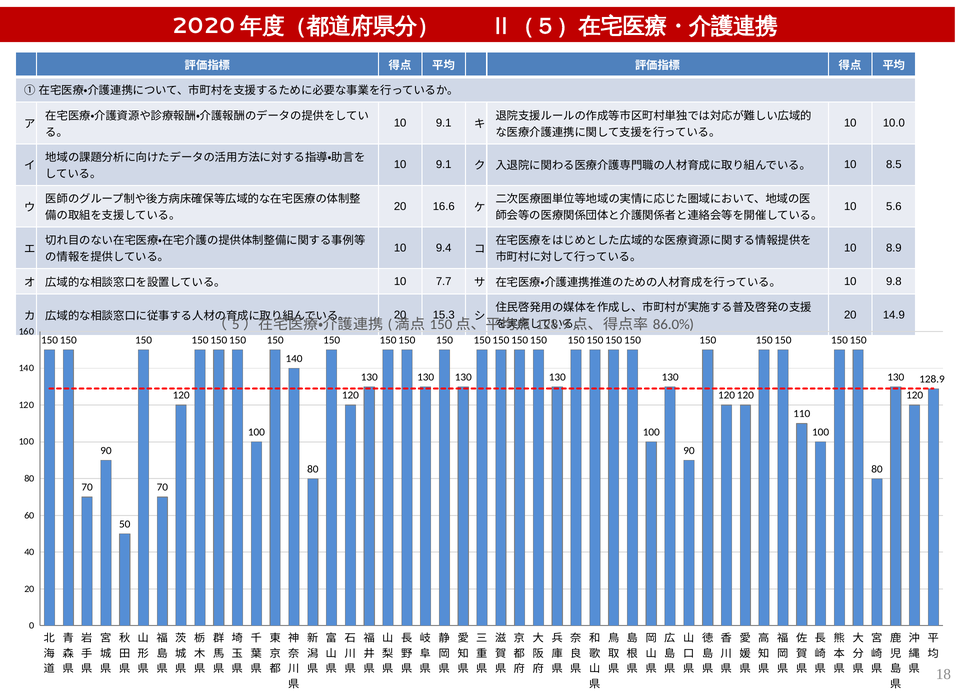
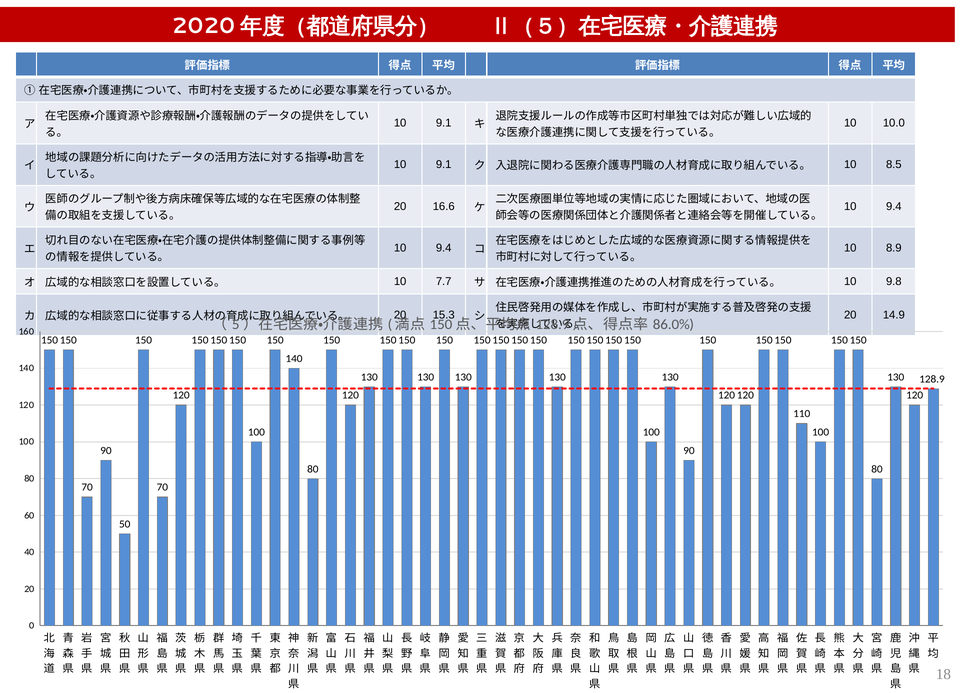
5.6 at (894, 207): 5.6 -> 9.4
